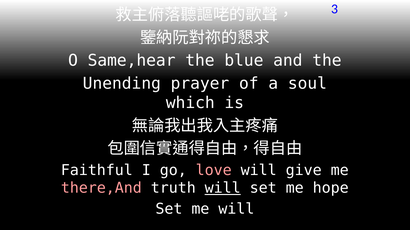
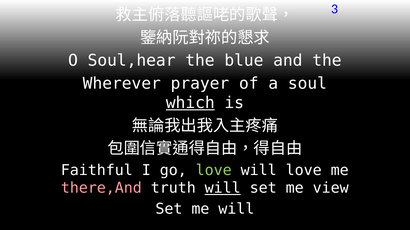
Same,hear: Same,hear -> Soul,hear
Unending: Unending -> Wherever
which underline: none -> present
love at (214, 171) colour: pink -> light green
will give: give -> love
hope: hope -> view
